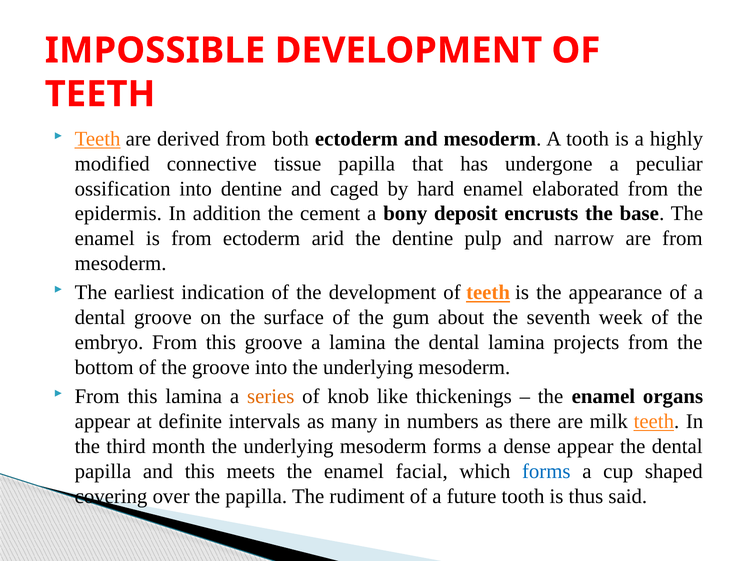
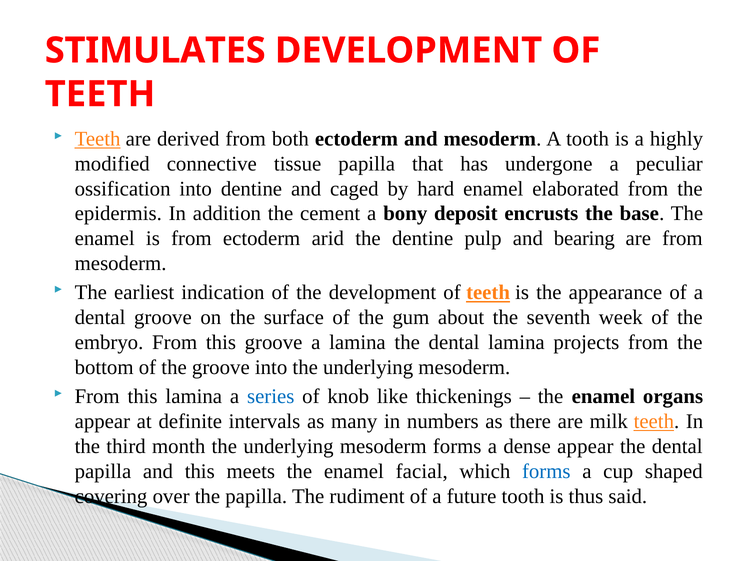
IMPOSSIBLE: IMPOSSIBLE -> STIMULATES
narrow: narrow -> bearing
series colour: orange -> blue
